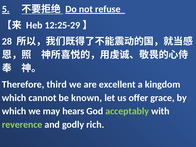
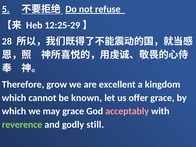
third: third -> grow
may hears: hears -> grace
acceptably colour: light green -> pink
rich: rich -> still
